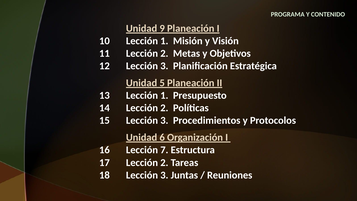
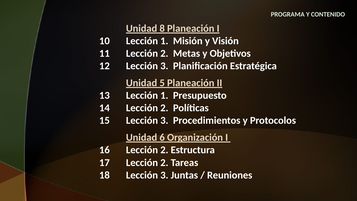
9: 9 -> 8
16 Lección 7: 7 -> 2
